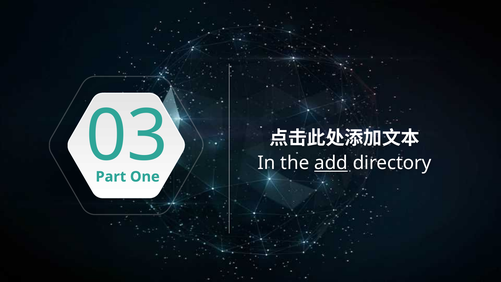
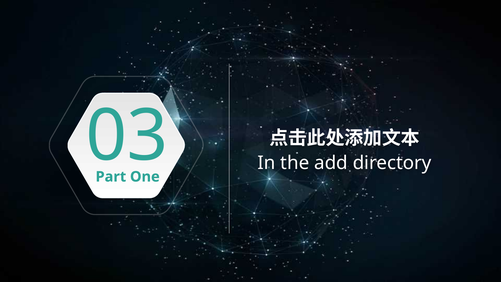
add underline: present -> none
